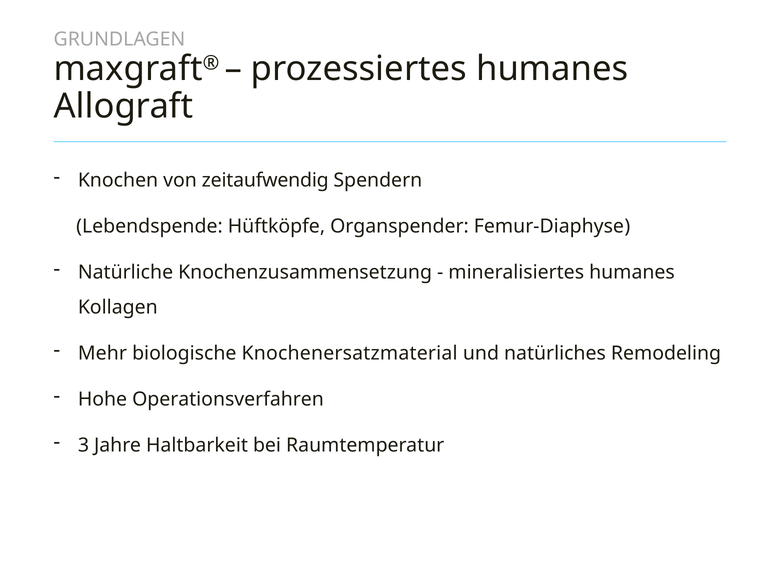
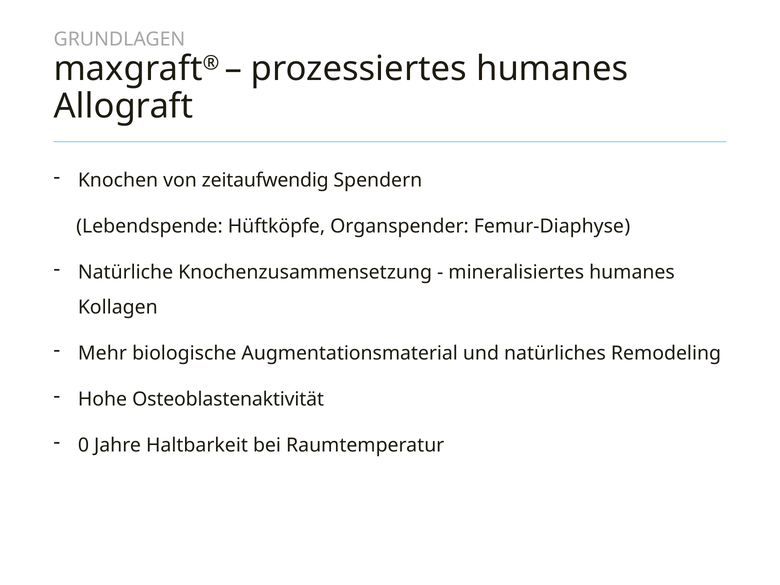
Knochenersatzmaterial: Knochenersatzmaterial -> Augmentationsmaterial
Operationsverfahren: Operationsverfahren -> Osteoblastenaktivität
3: 3 -> 0
